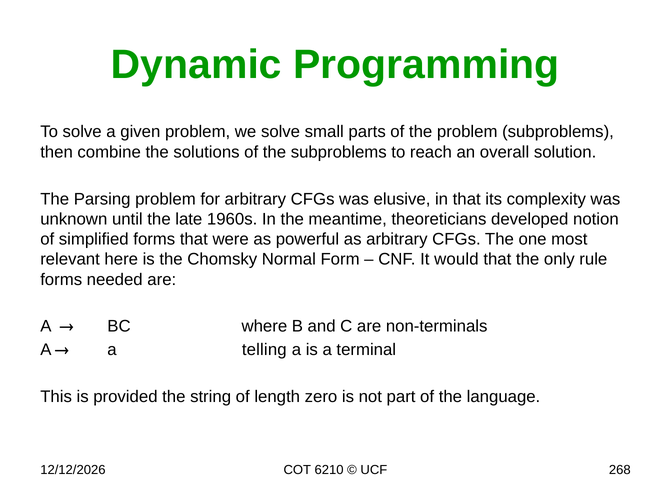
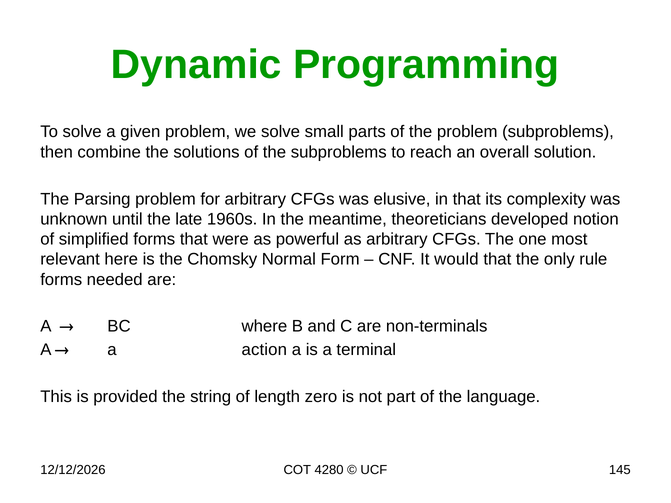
telling: telling -> action
6210: 6210 -> 4280
268: 268 -> 145
